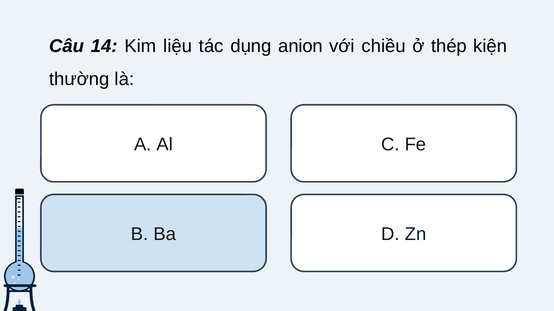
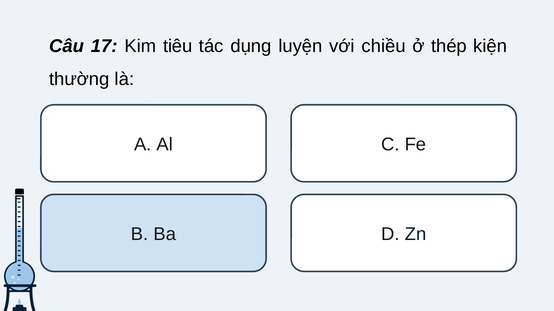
14: 14 -> 17
liệu: liệu -> tiêu
anion: anion -> luyện
